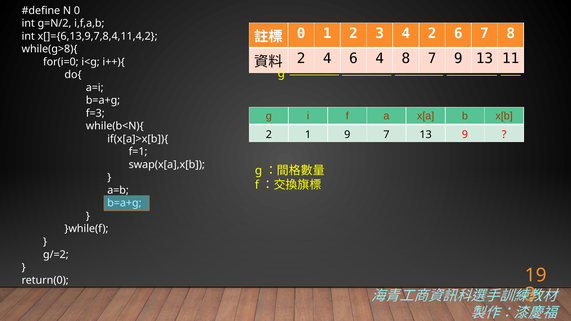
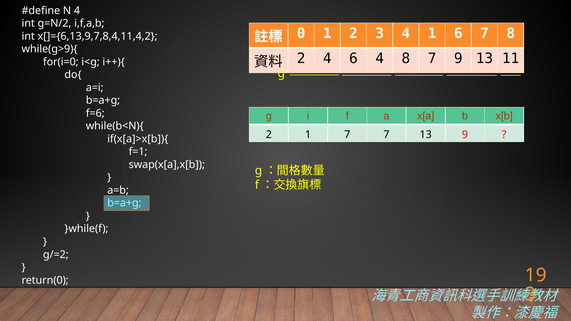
N 0: 0 -> 4
4 2: 2 -> 1
while(g>8){: while(g>8){ -> while(g>9){
f=3: f=3 -> f=6
1 9: 9 -> 7
